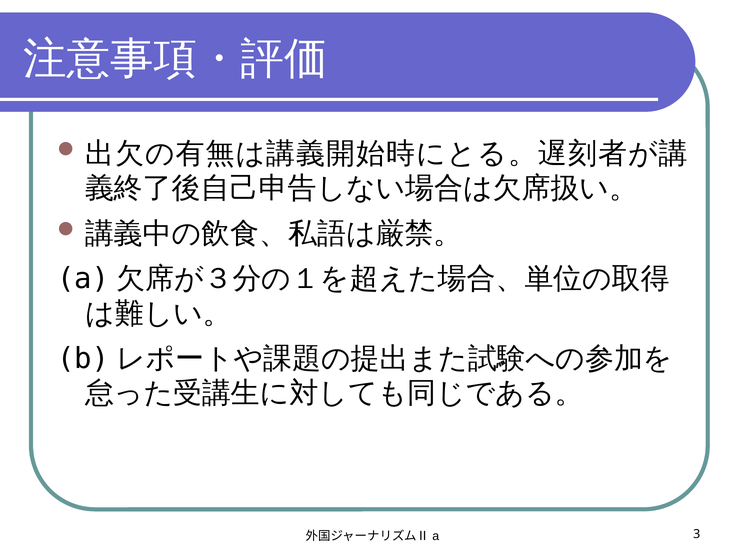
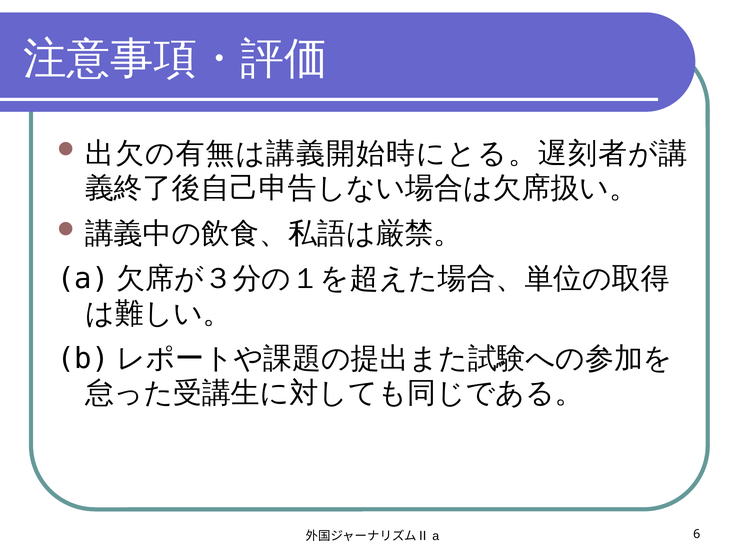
3: 3 -> 6
